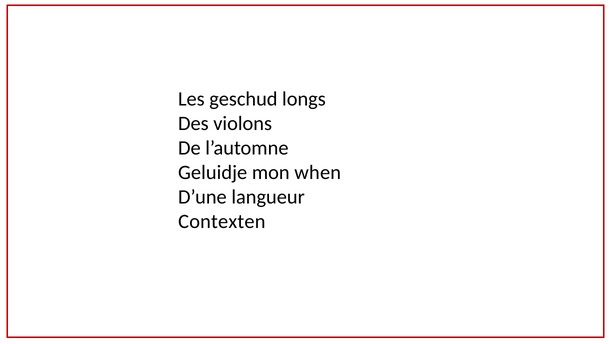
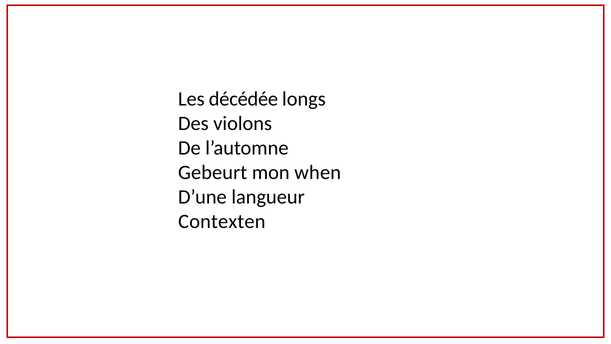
geschud: geschud -> décédée
Geluidje: Geluidje -> Gebeurt
